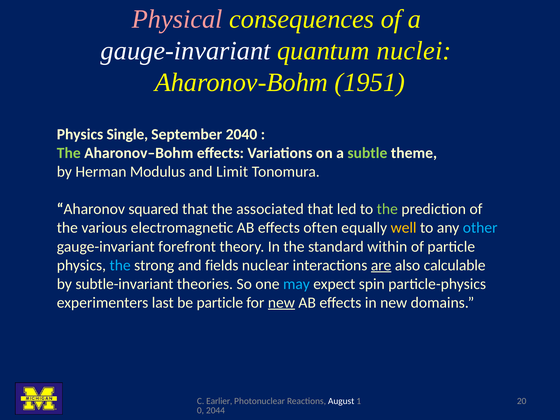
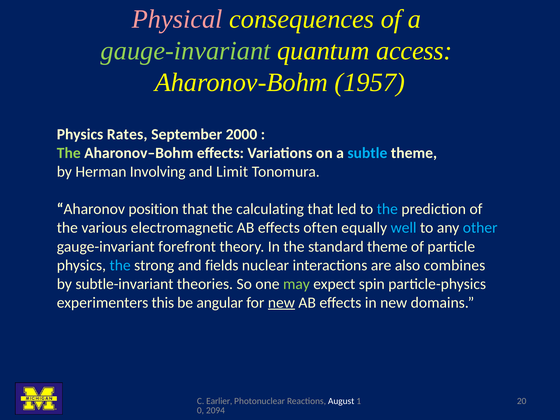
gauge-invariant at (186, 51) colour: white -> light green
nuclei: nuclei -> access
1951: 1951 -> 1957
Single: Single -> Rates
2040: 2040 -> 2000
subtle colour: light green -> light blue
Modulus: Modulus -> Involving
squared: squared -> position
associated: associated -> calculating
the at (387, 209) colour: light green -> light blue
well colour: yellow -> light blue
standard within: within -> theme
are underline: present -> none
calculable: calculable -> combines
may colour: light blue -> light green
last: last -> this
be particle: particle -> angular
2044: 2044 -> 2094
